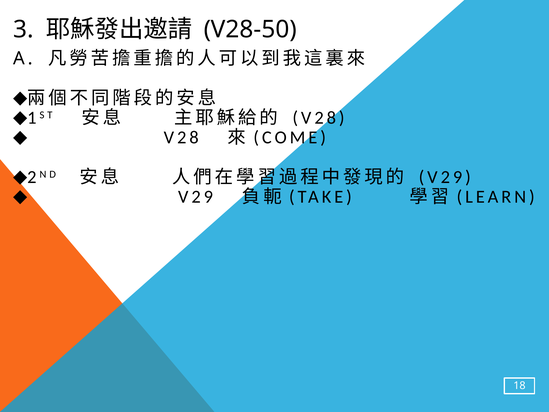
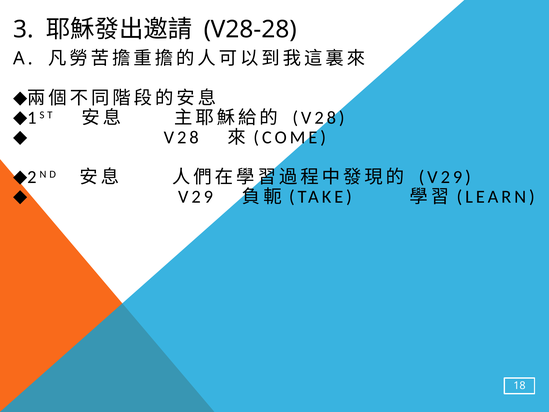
V28-50: V28-50 -> V28-28
